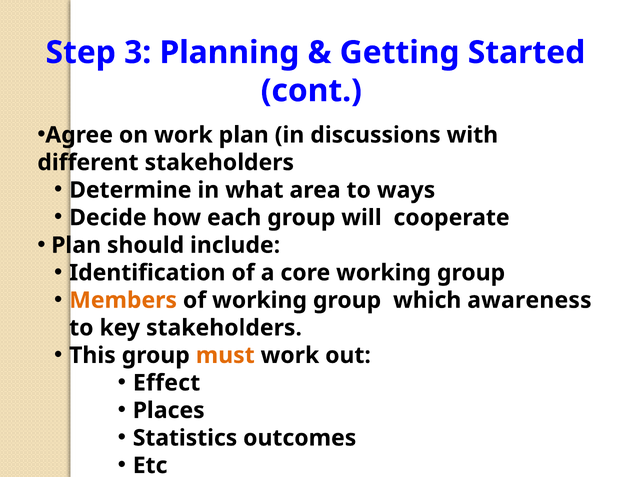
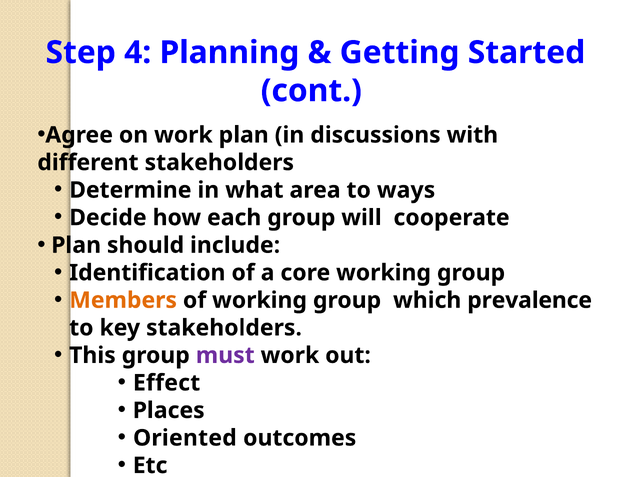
3: 3 -> 4
awareness: awareness -> prevalence
must colour: orange -> purple
Statistics: Statistics -> Oriented
